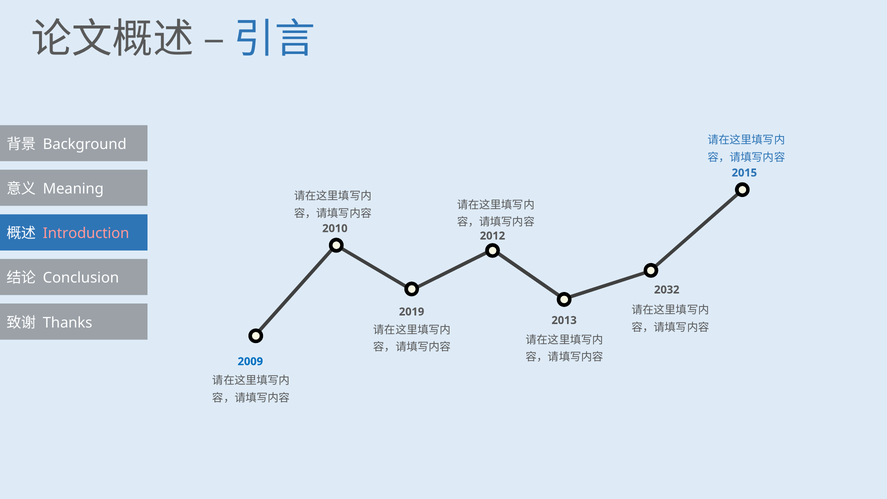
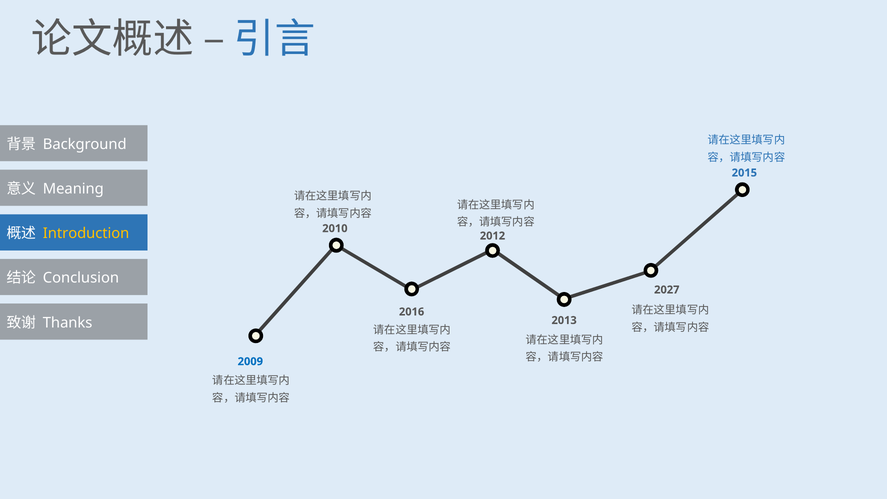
Introduction colour: pink -> yellow
2032: 2032 -> 2027
2019: 2019 -> 2016
